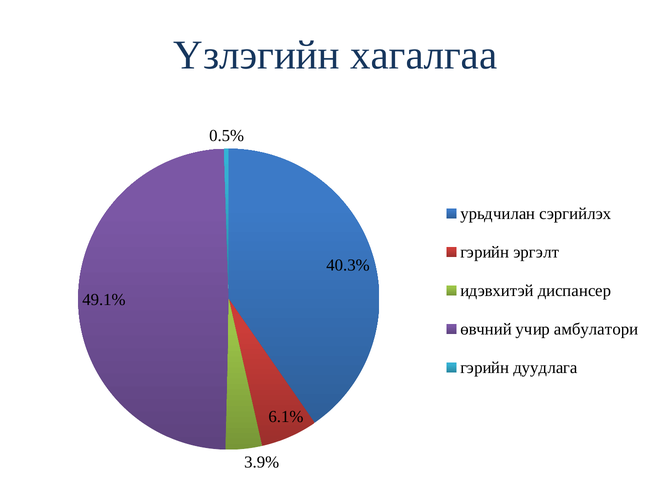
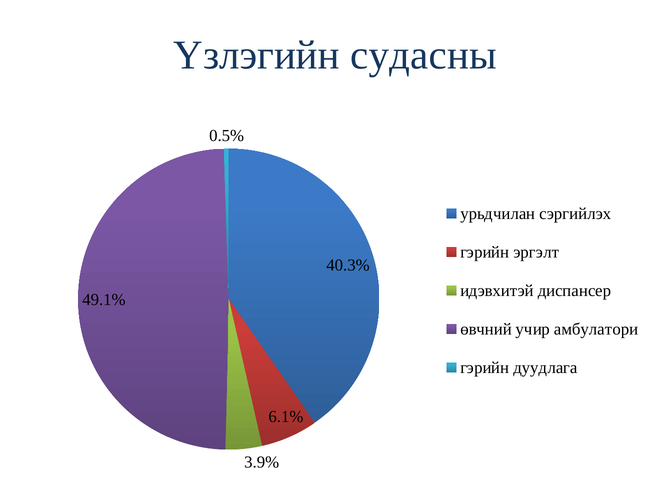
хагалгаа: хагалгаа -> судасны
